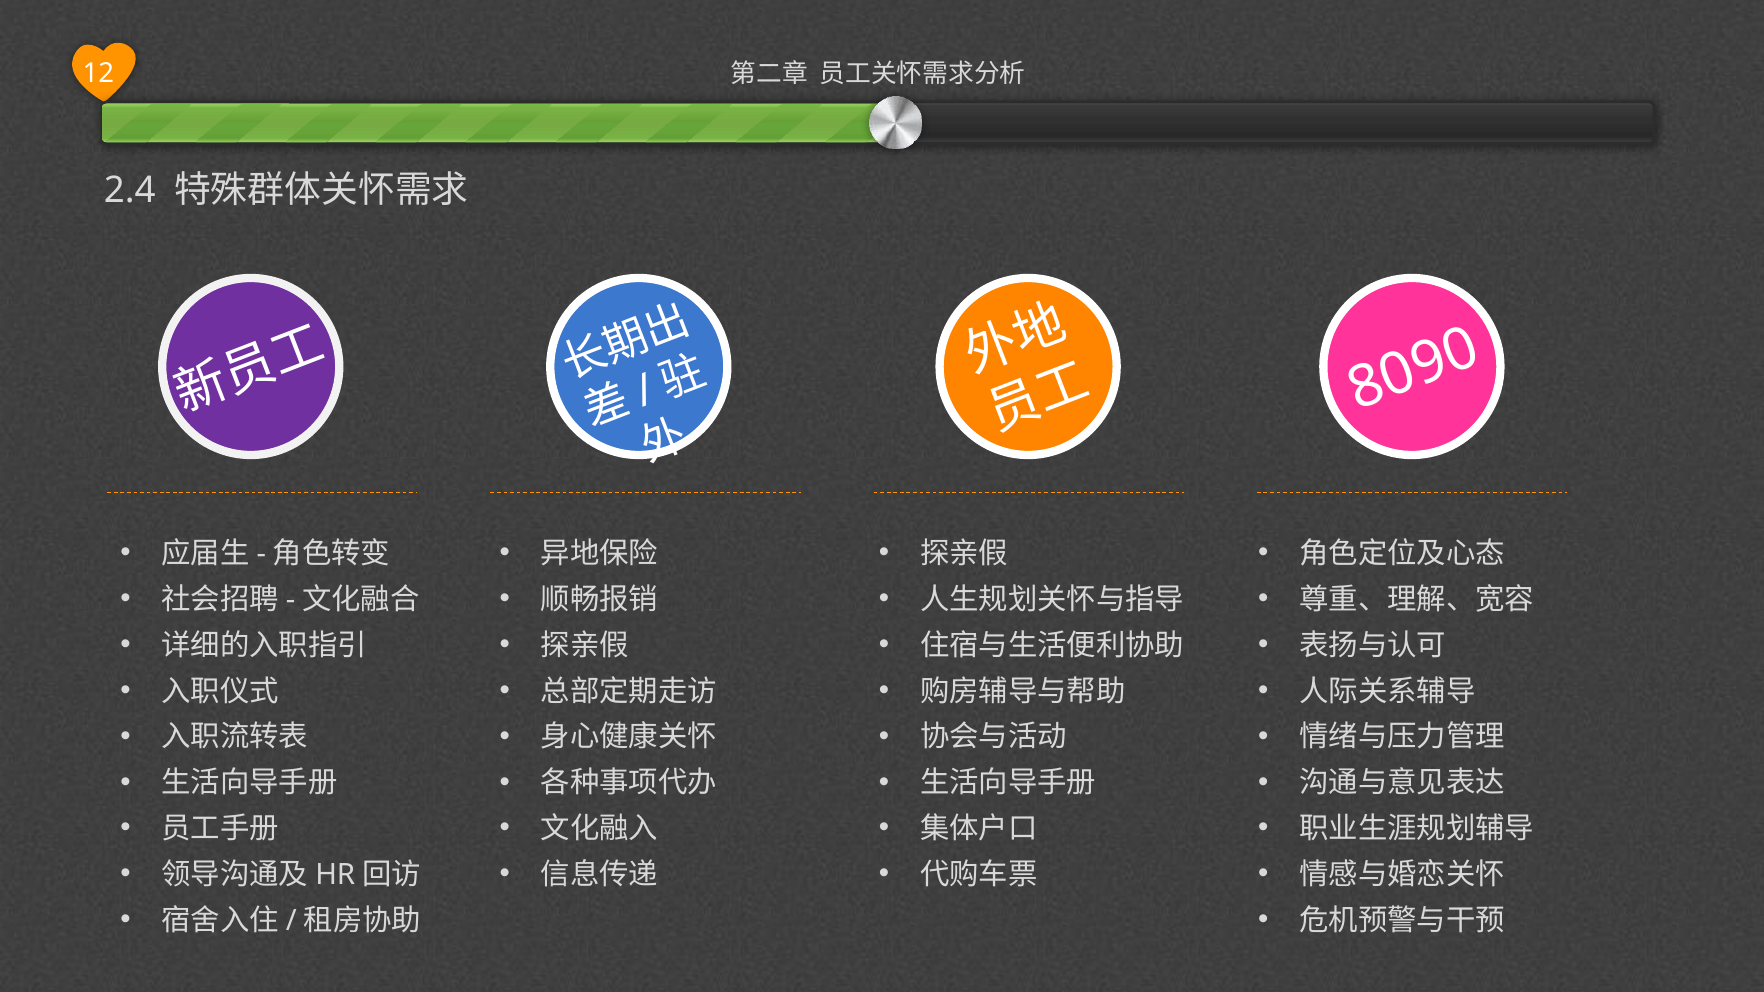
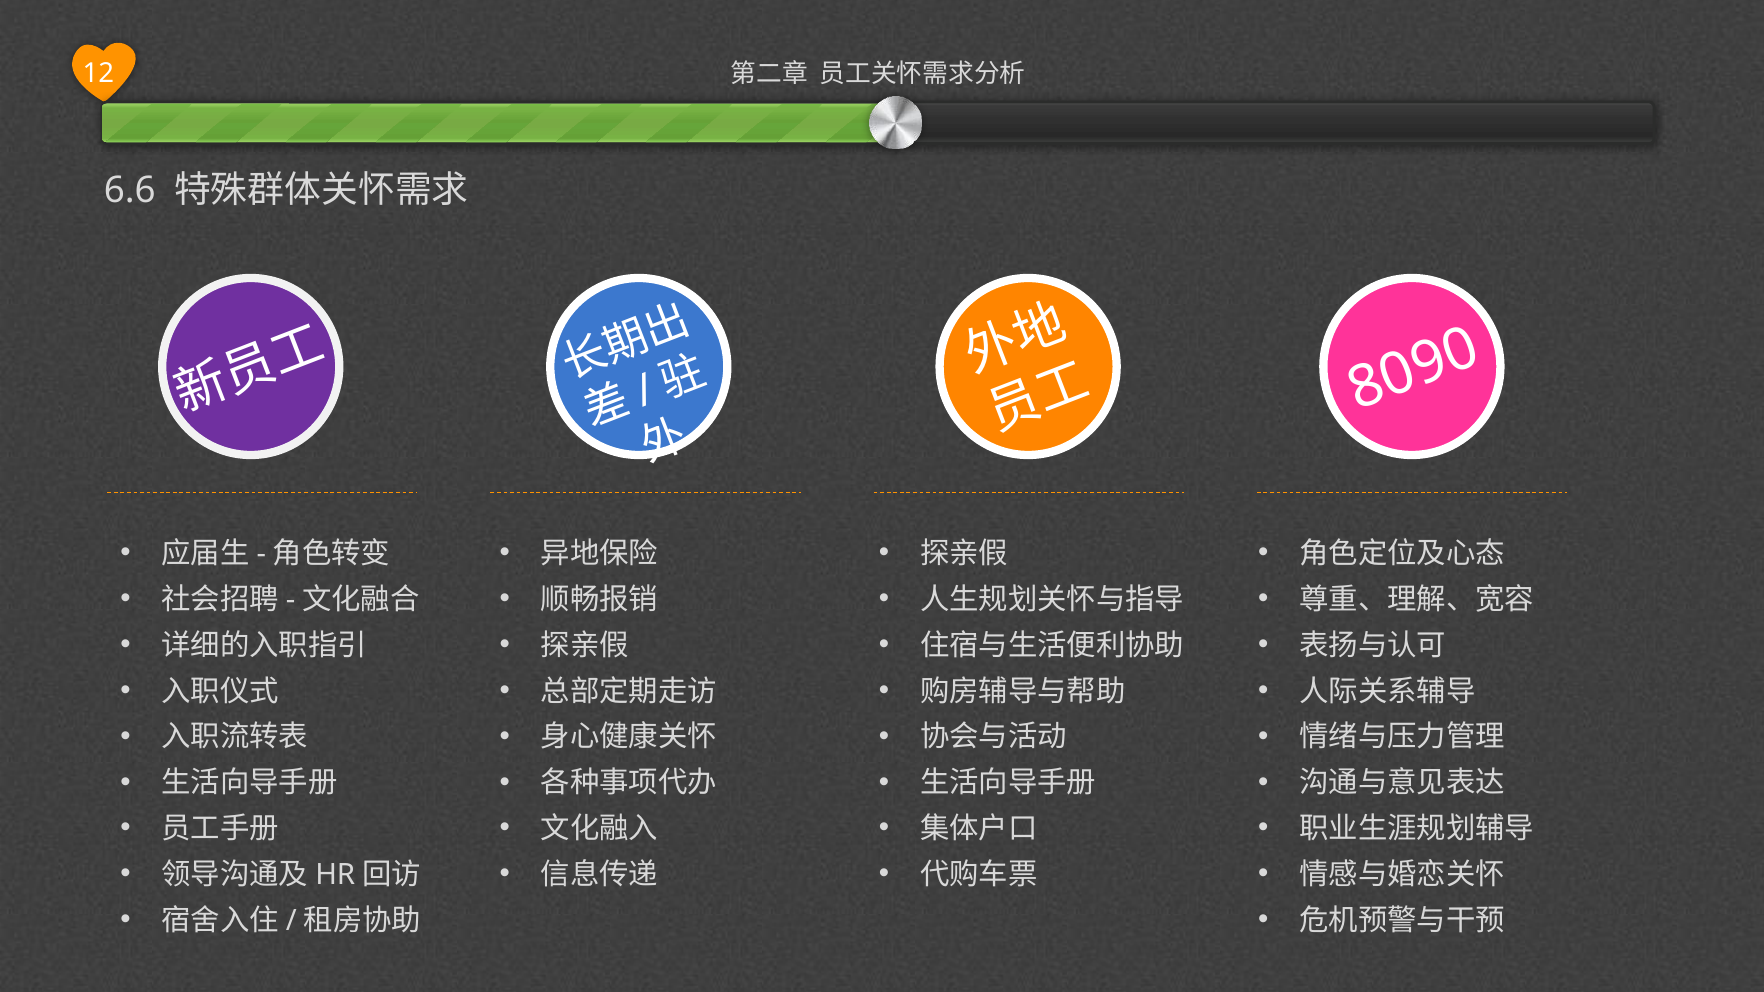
2.4: 2.4 -> 6.6
